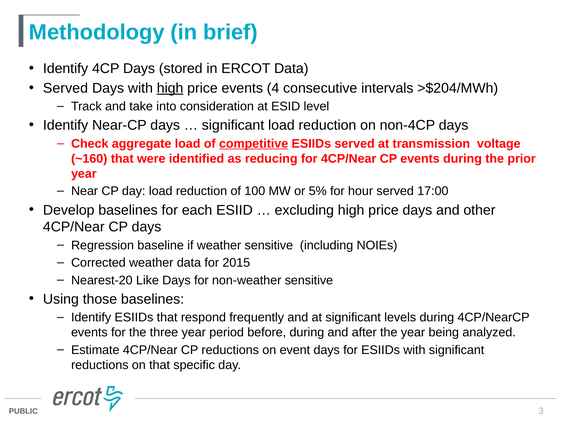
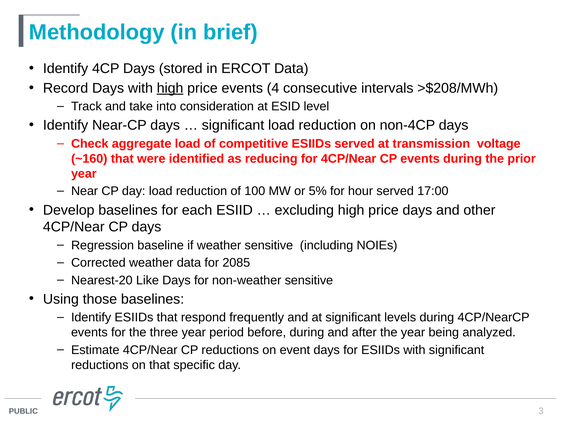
Served at (66, 88): Served -> Record
>$204/MWh: >$204/MWh -> >$208/MWh
competitive underline: present -> none
2015: 2015 -> 2085
